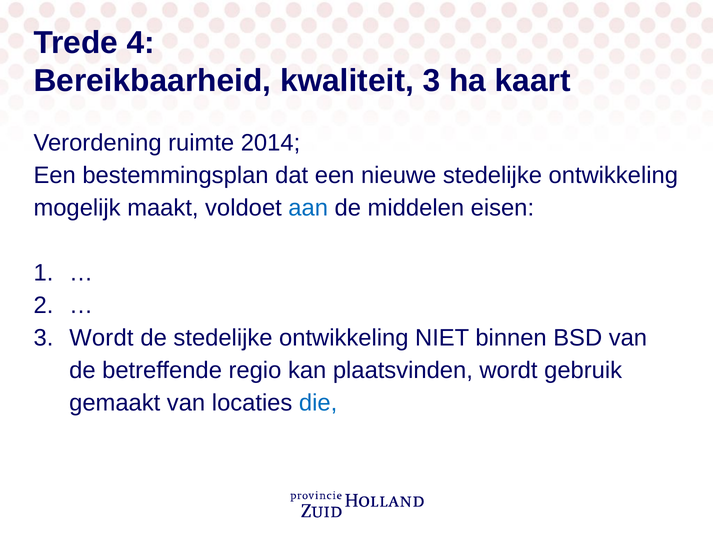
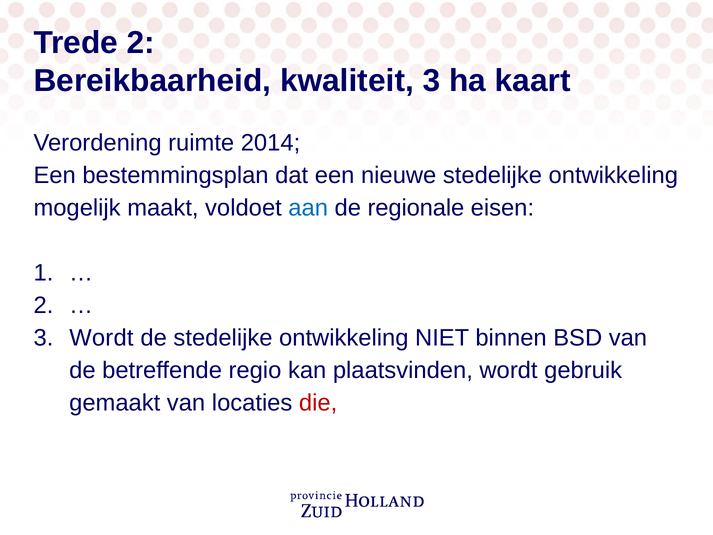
Trede 4: 4 -> 2
middelen: middelen -> regionale
die colour: blue -> red
